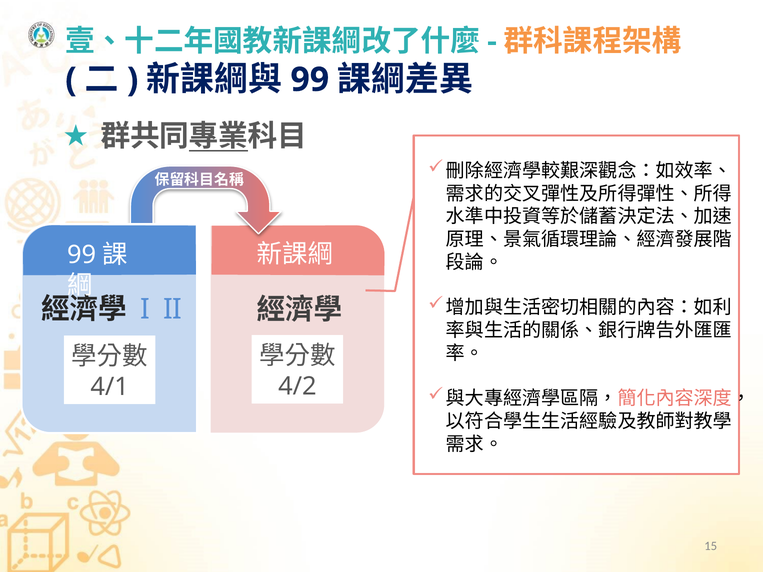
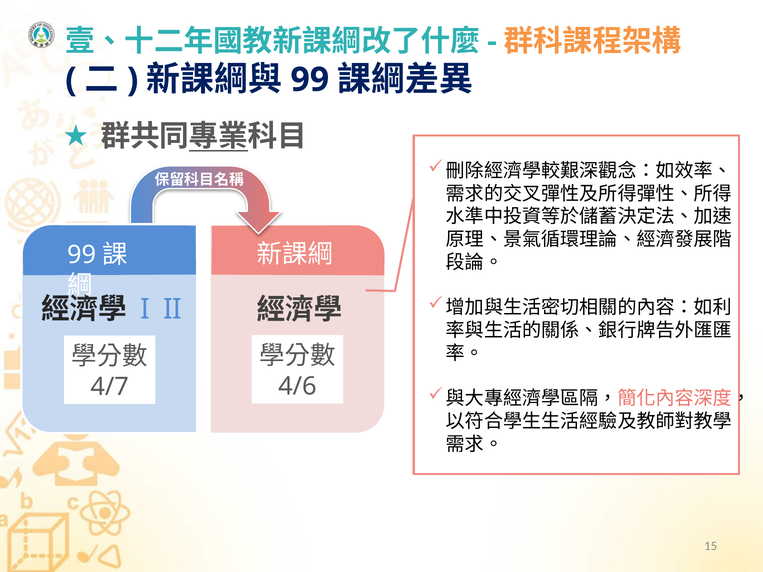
4/2: 4/2 -> 4/6
4/1: 4/1 -> 4/7
